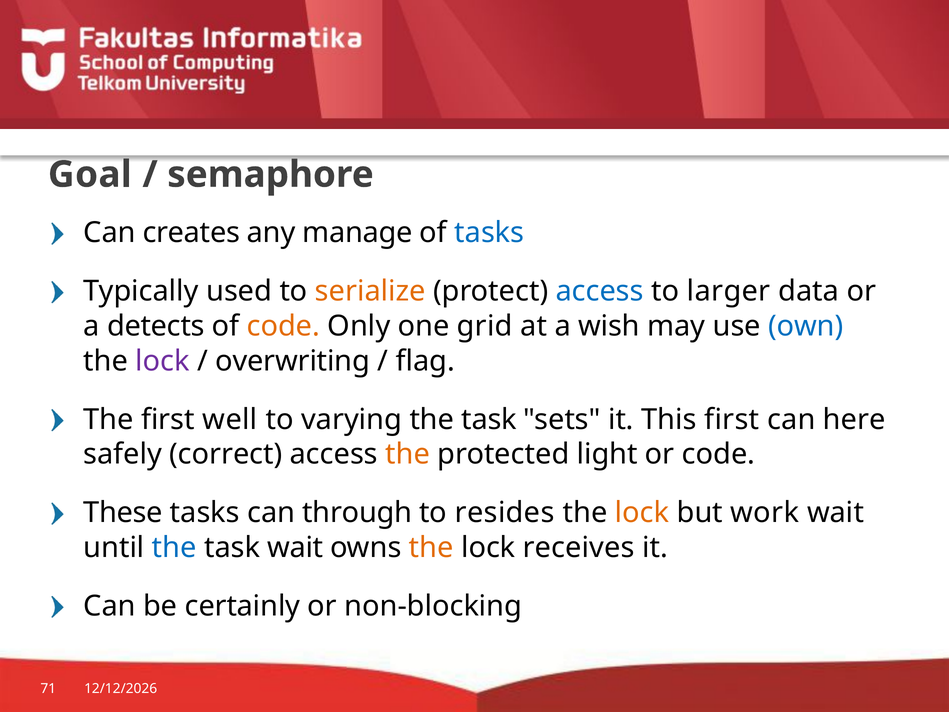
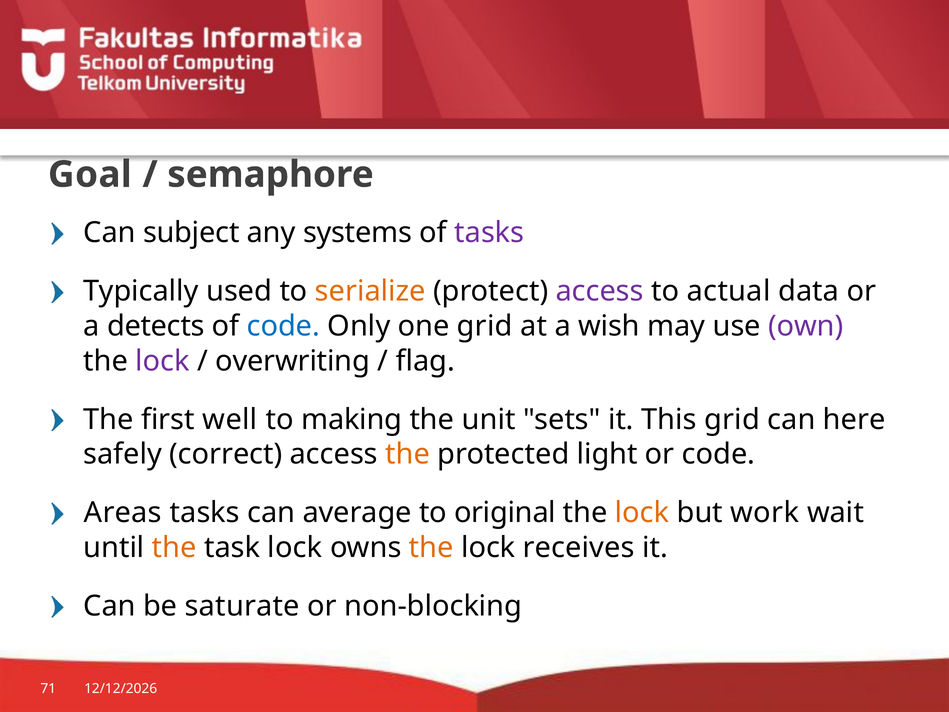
creates: creates -> subject
manage: manage -> systems
tasks at (489, 233) colour: blue -> purple
access at (600, 291) colour: blue -> purple
larger: larger -> actual
code at (283, 326) colour: orange -> blue
own colour: blue -> purple
varying: varying -> making
task at (489, 419): task -> unit
This first: first -> grid
These: These -> Areas
through: through -> average
resides: resides -> original
the at (174, 547) colour: blue -> orange
task wait: wait -> lock
certainly: certainly -> saturate
